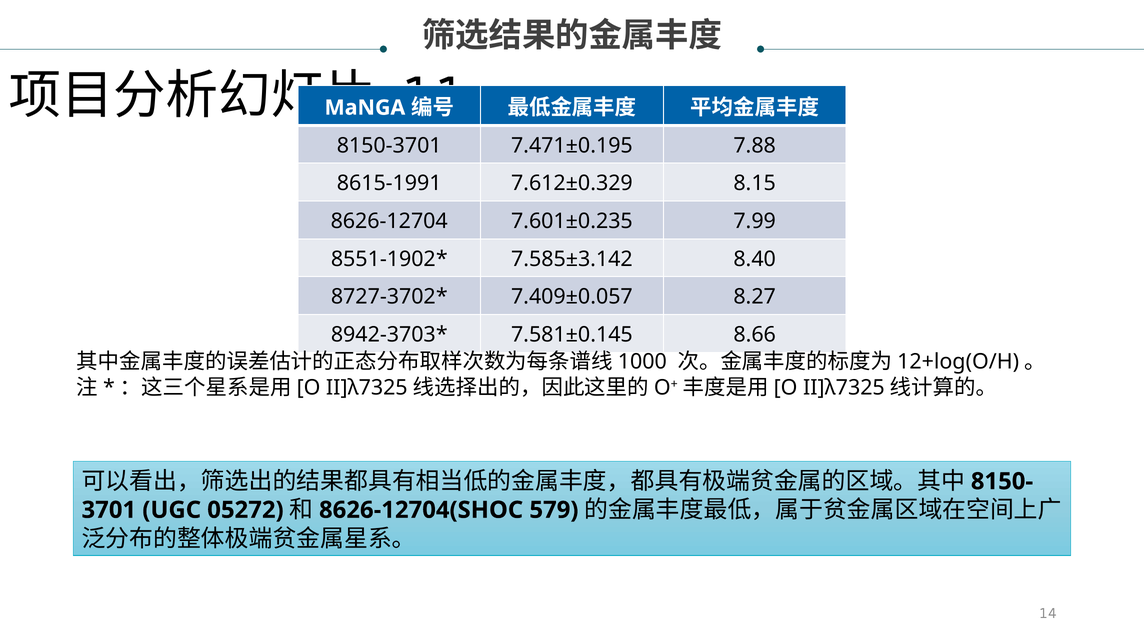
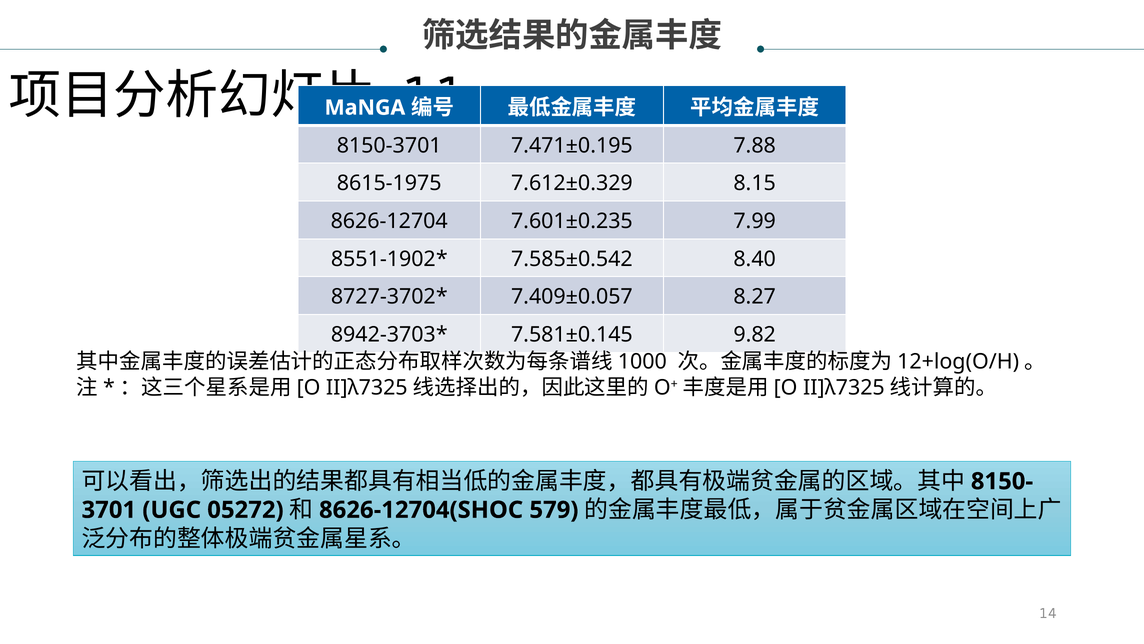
8615-1991: 8615-1991 -> 8615-1975
7.585±3.142: 7.585±3.142 -> 7.585±0.542
8.66: 8.66 -> 9.82
